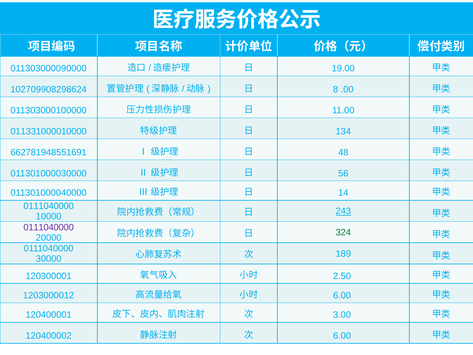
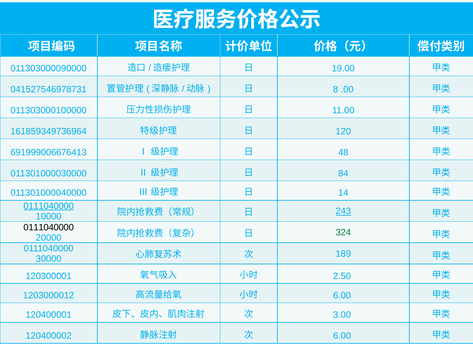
102709908298624: 102709908298624 -> 041527546978731
011331000010000: 011331000010000 -> 161859349736964
134: 134 -> 120
662781948551691: 662781948551691 -> 691999006676413
56: 56 -> 84
0111040000 at (49, 206) underline: none -> present
0111040000 at (49, 227) colour: purple -> black
